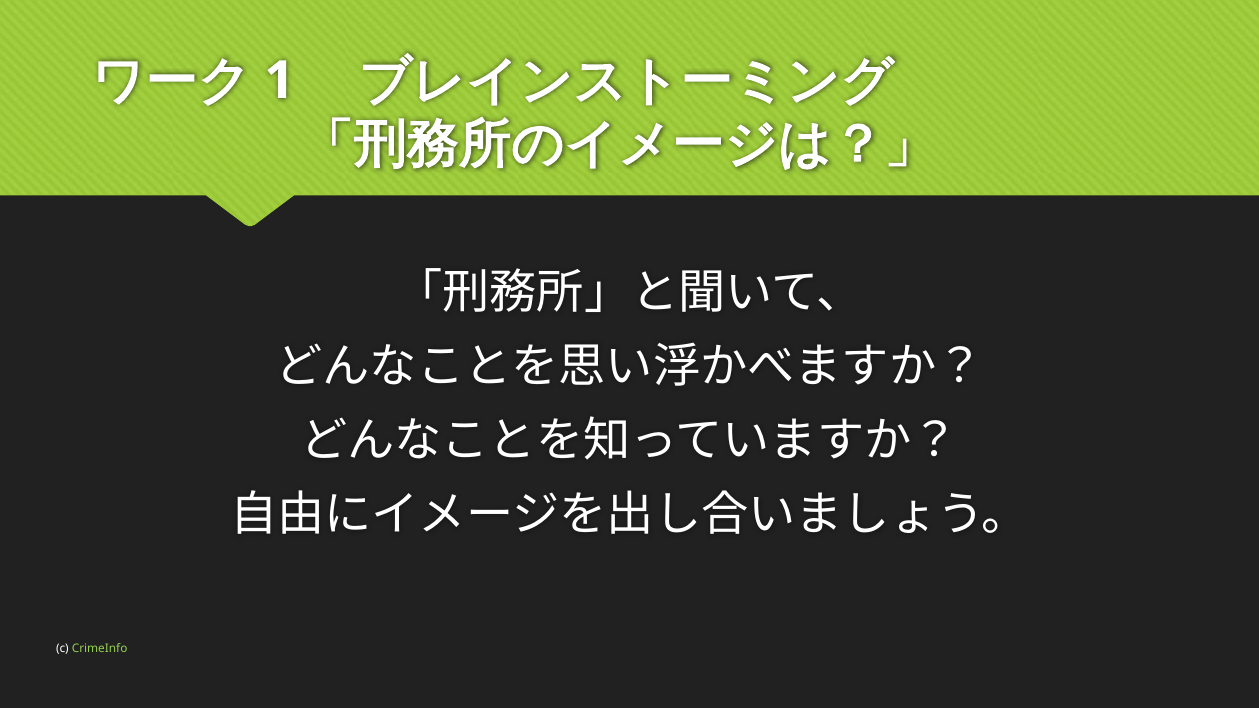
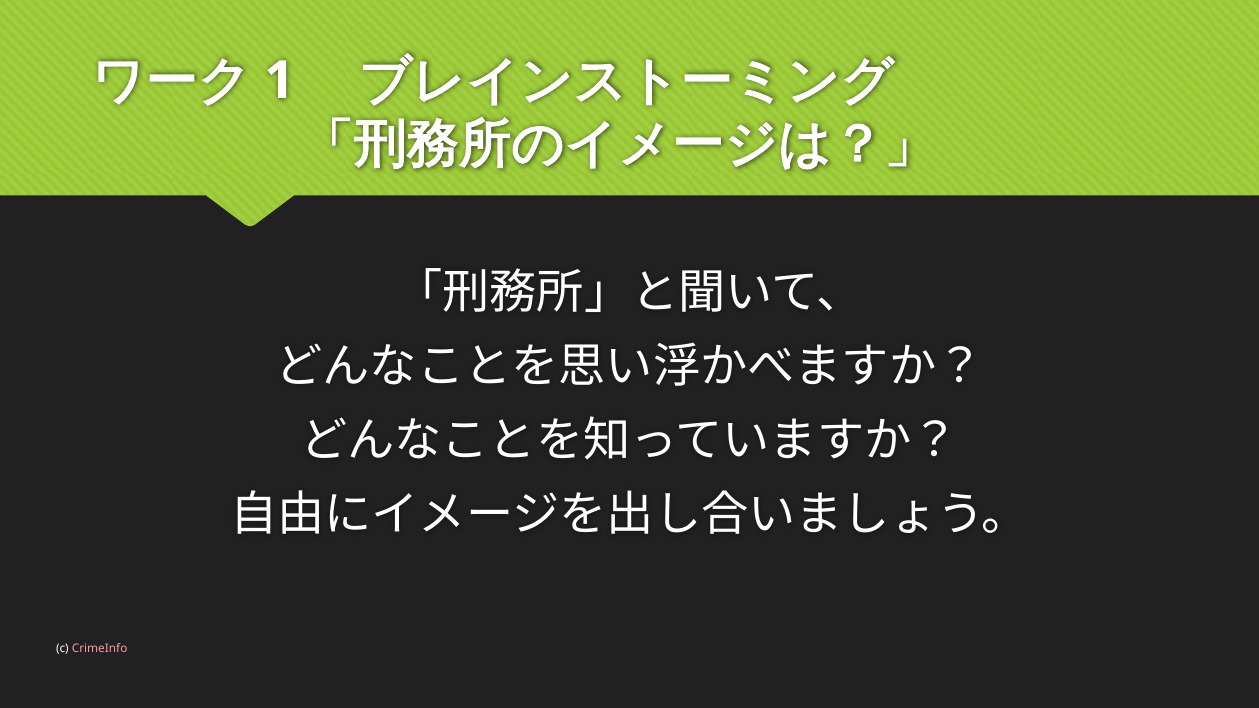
CrimeInfo colour: light green -> pink
